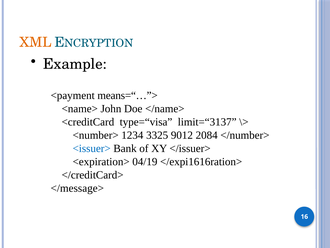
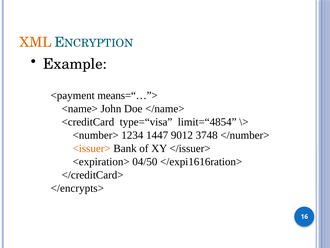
limit=“3137: limit=“3137 -> limit=“4854
3325: 3325 -> 1447
2084: 2084 -> 3748
<issuer> colour: blue -> orange
04/19: 04/19 -> 04/50
</message>: </message> -> </encrypts>
